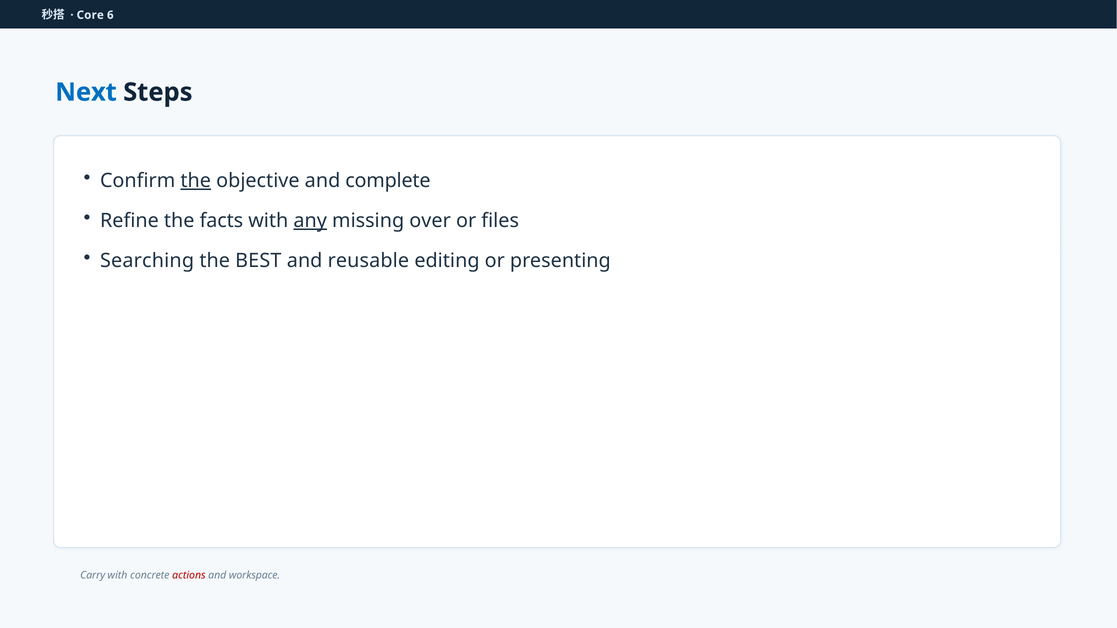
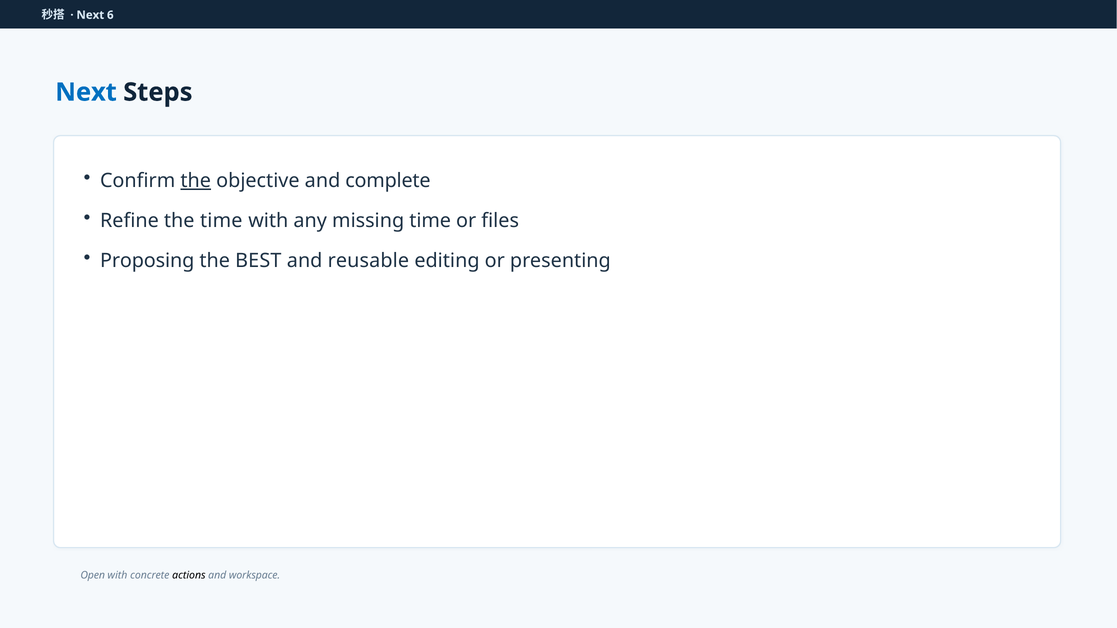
Core at (90, 15): Core -> Next
the facts: facts -> time
any underline: present -> none
missing over: over -> time
Searching: Searching -> Proposing
Carry: Carry -> Open
actions colour: red -> black
